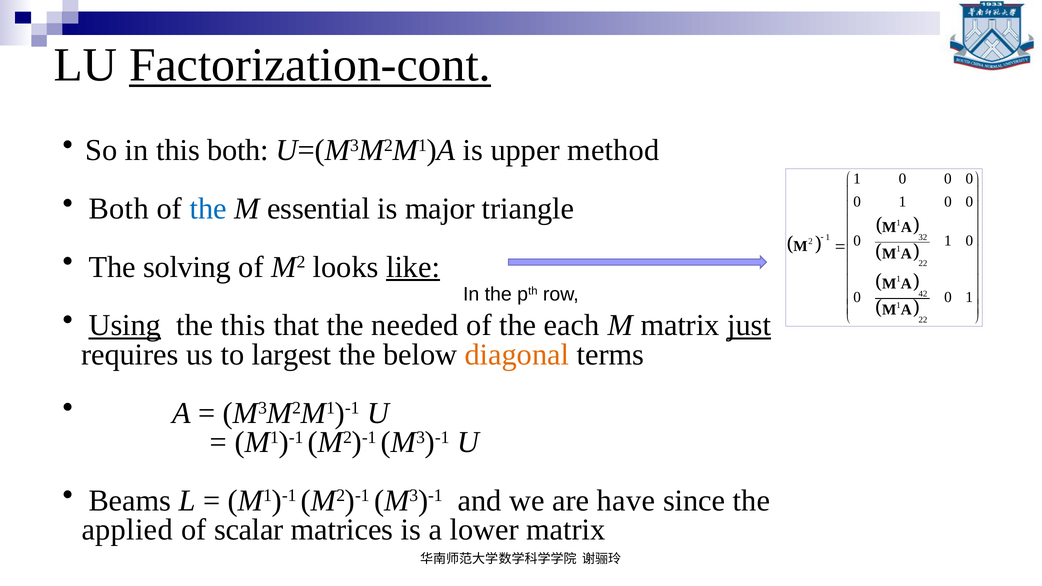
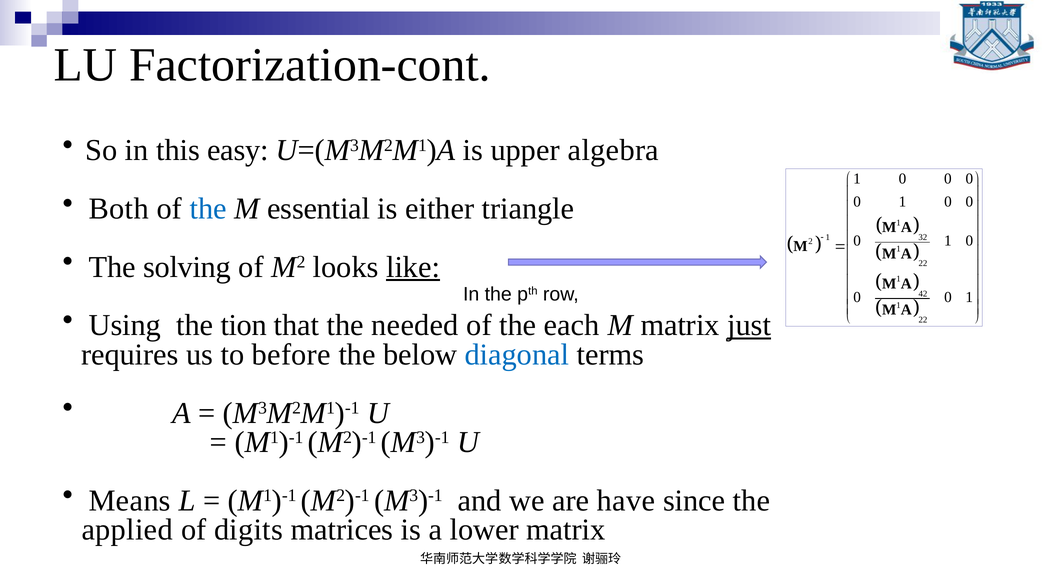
Factorization-cont underline: present -> none
this both: both -> easy
method: method -> algebra
major: major -> either
Using underline: present -> none
the this: this -> tion
largest: largest -> before
diagonal colour: orange -> blue
Beams: Beams -> Means
scalar: scalar -> digits
